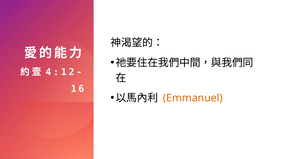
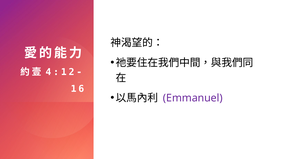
Emmanuel colour: orange -> purple
